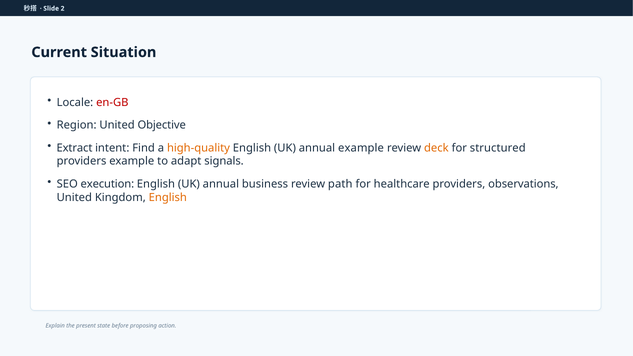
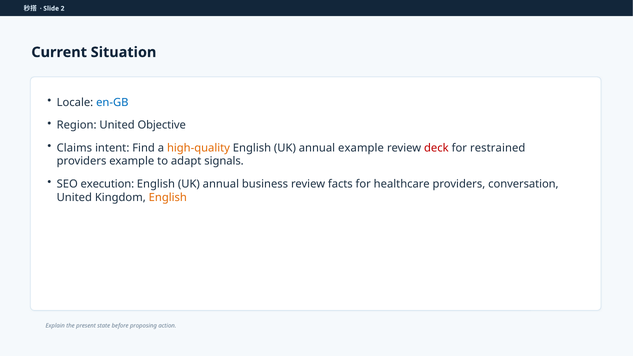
en-GB colour: red -> blue
Extract: Extract -> Claims
deck colour: orange -> red
structured: structured -> restrained
path: path -> facts
observations: observations -> conversation
